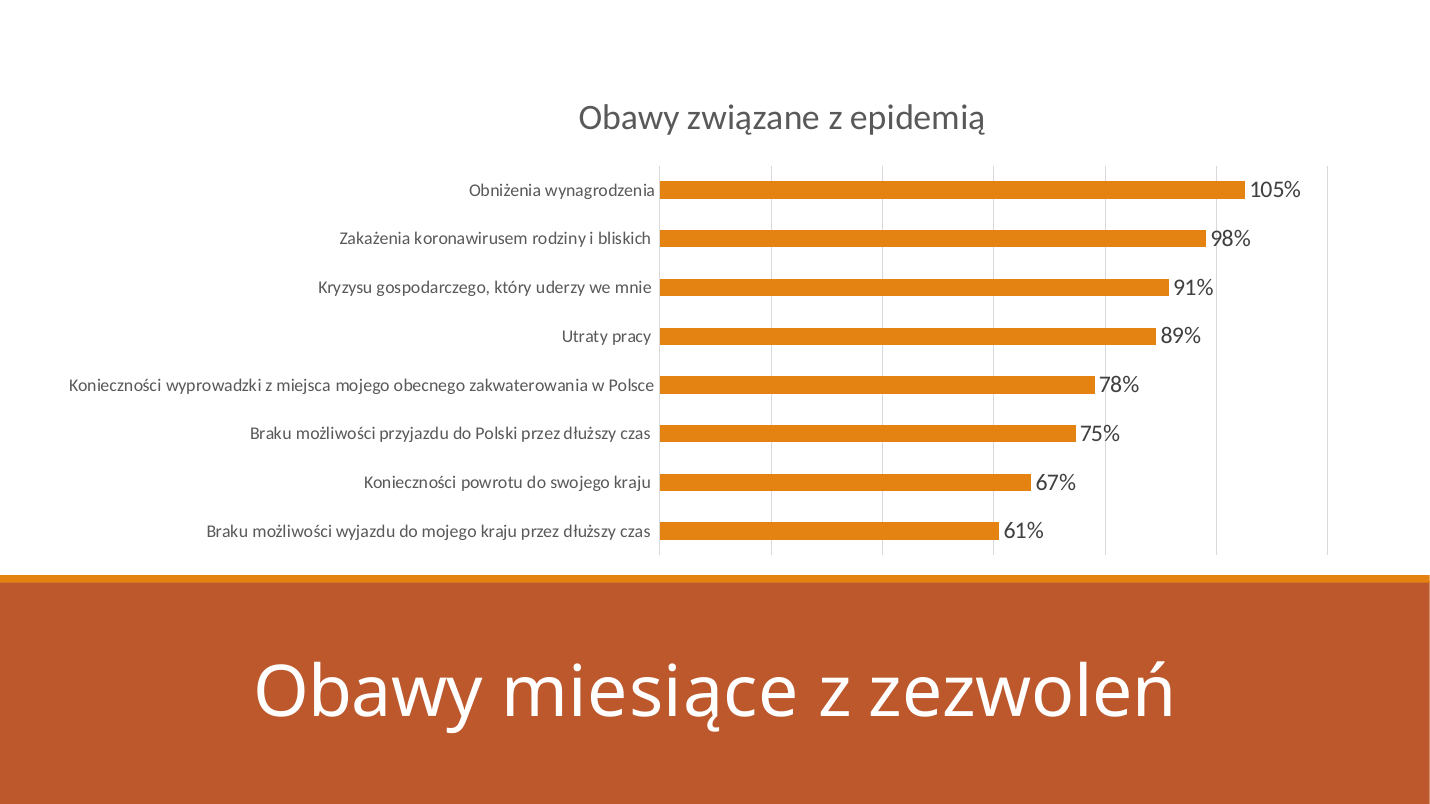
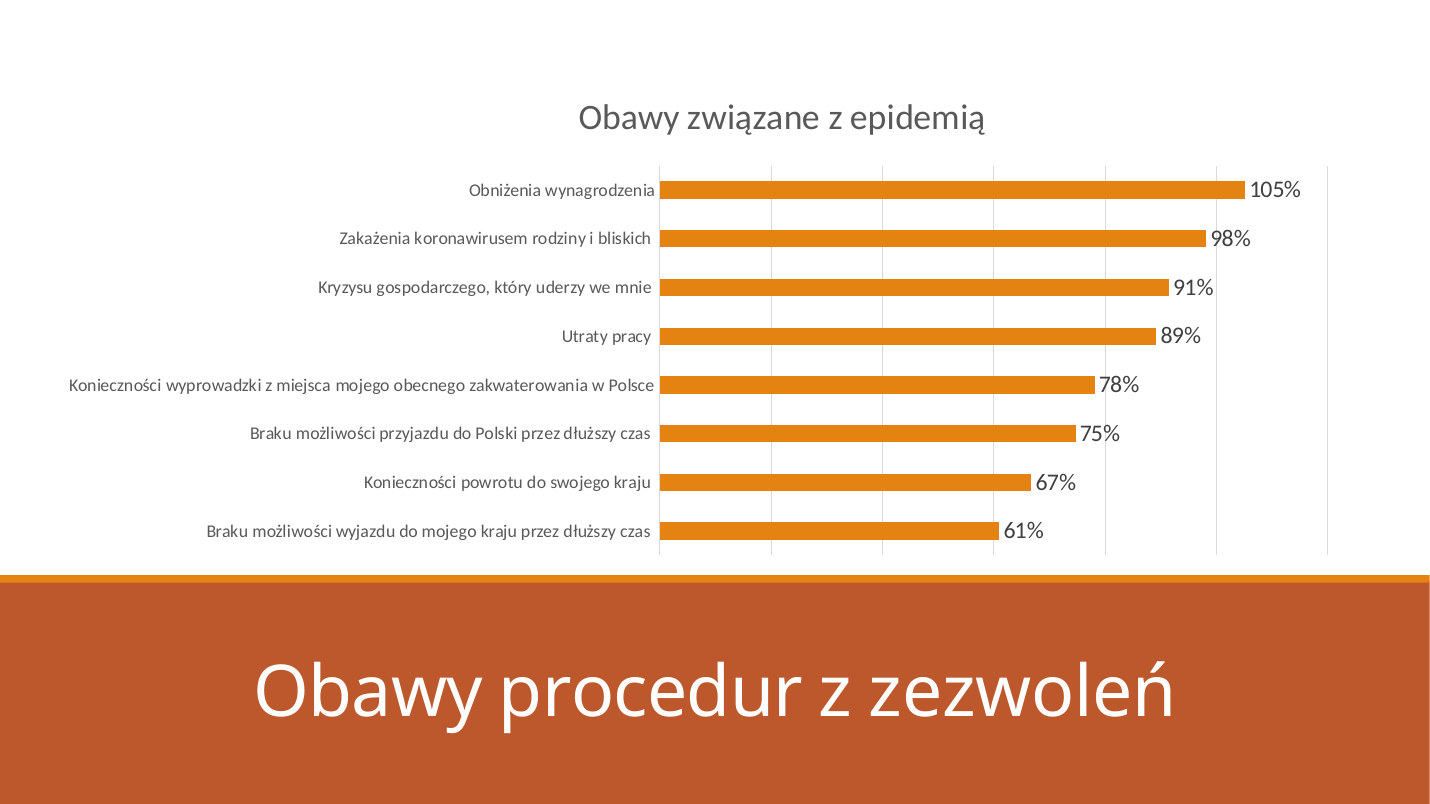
miesiące: miesiące -> procedur
